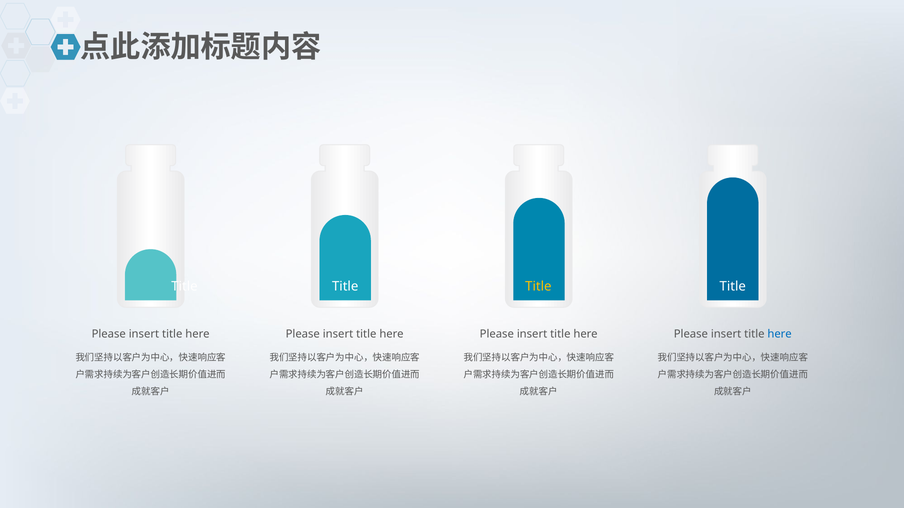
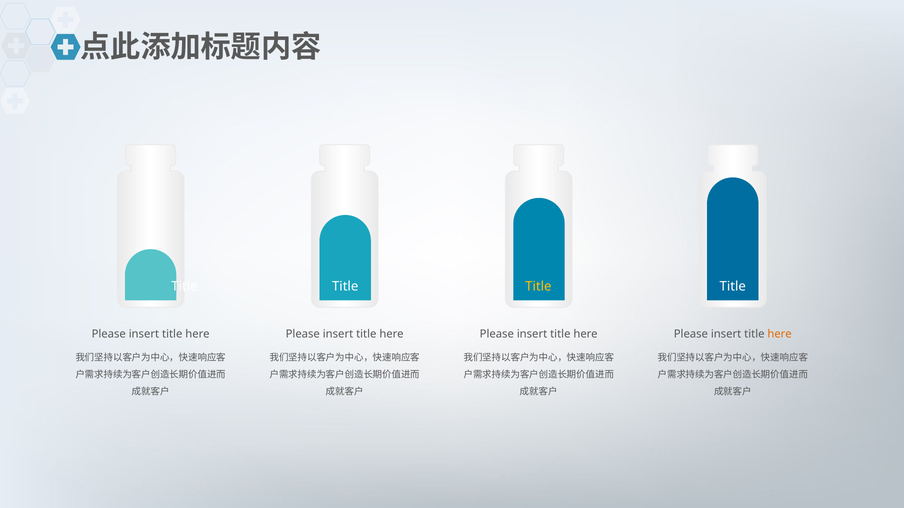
here at (780, 334) colour: blue -> orange
